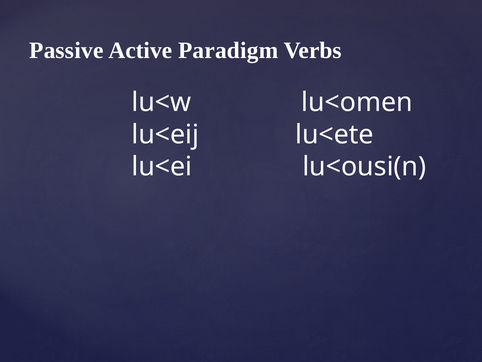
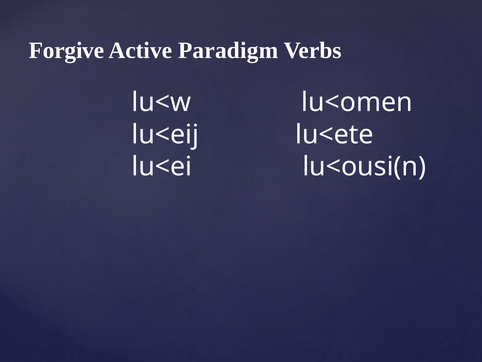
Passive: Passive -> Forgive
